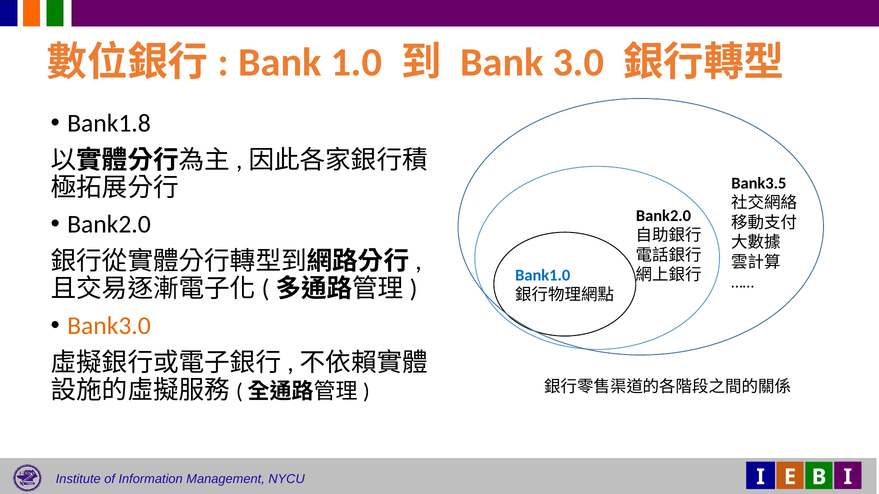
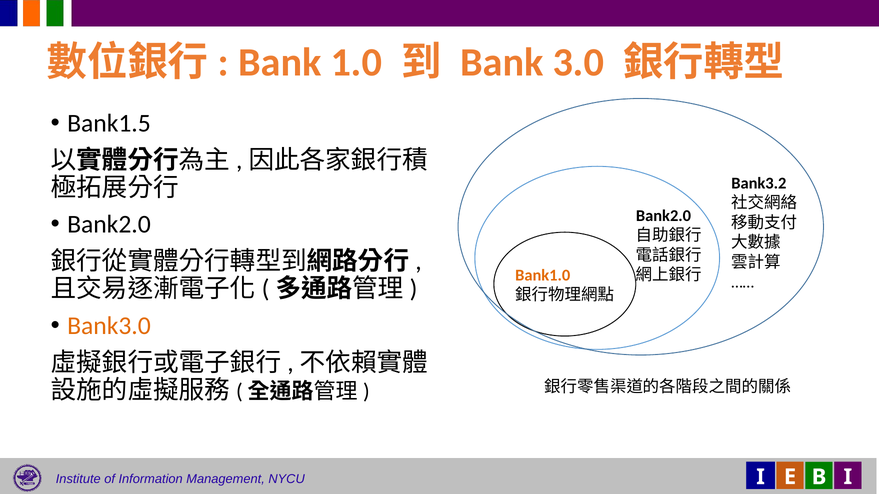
Bank1.8: Bank1.8 -> Bank1.5
Bank3.5: Bank3.5 -> Bank3.2
Bank1.0 colour: blue -> orange
